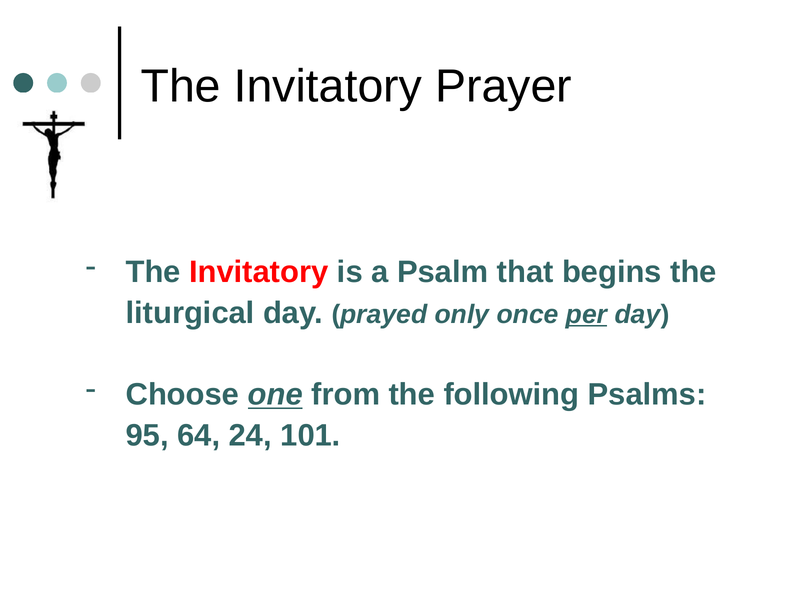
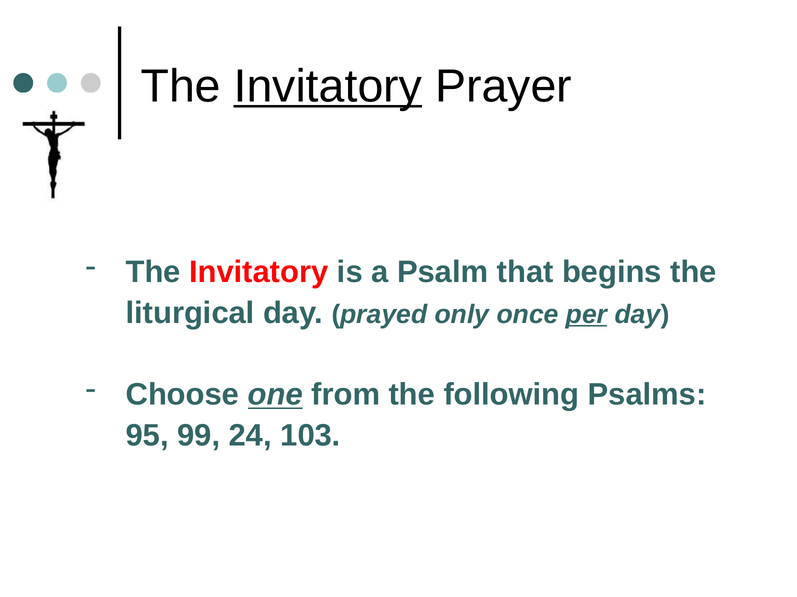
Invitatory at (328, 86) underline: none -> present
64: 64 -> 99
101: 101 -> 103
